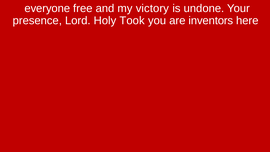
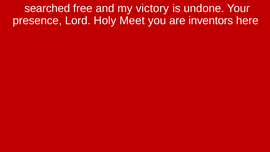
everyone: everyone -> searched
Took: Took -> Meet
